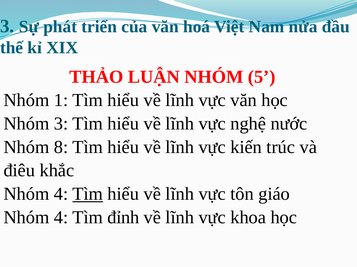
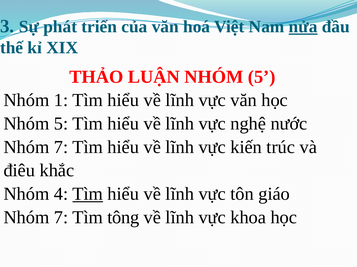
nửa underline: none -> present
3 at (61, 124): 3 -> 5
8 at (61, 147): 8 -> 7
4 at (61, 218): 4 -> 7
đỉnh: đỉnh -> tông
